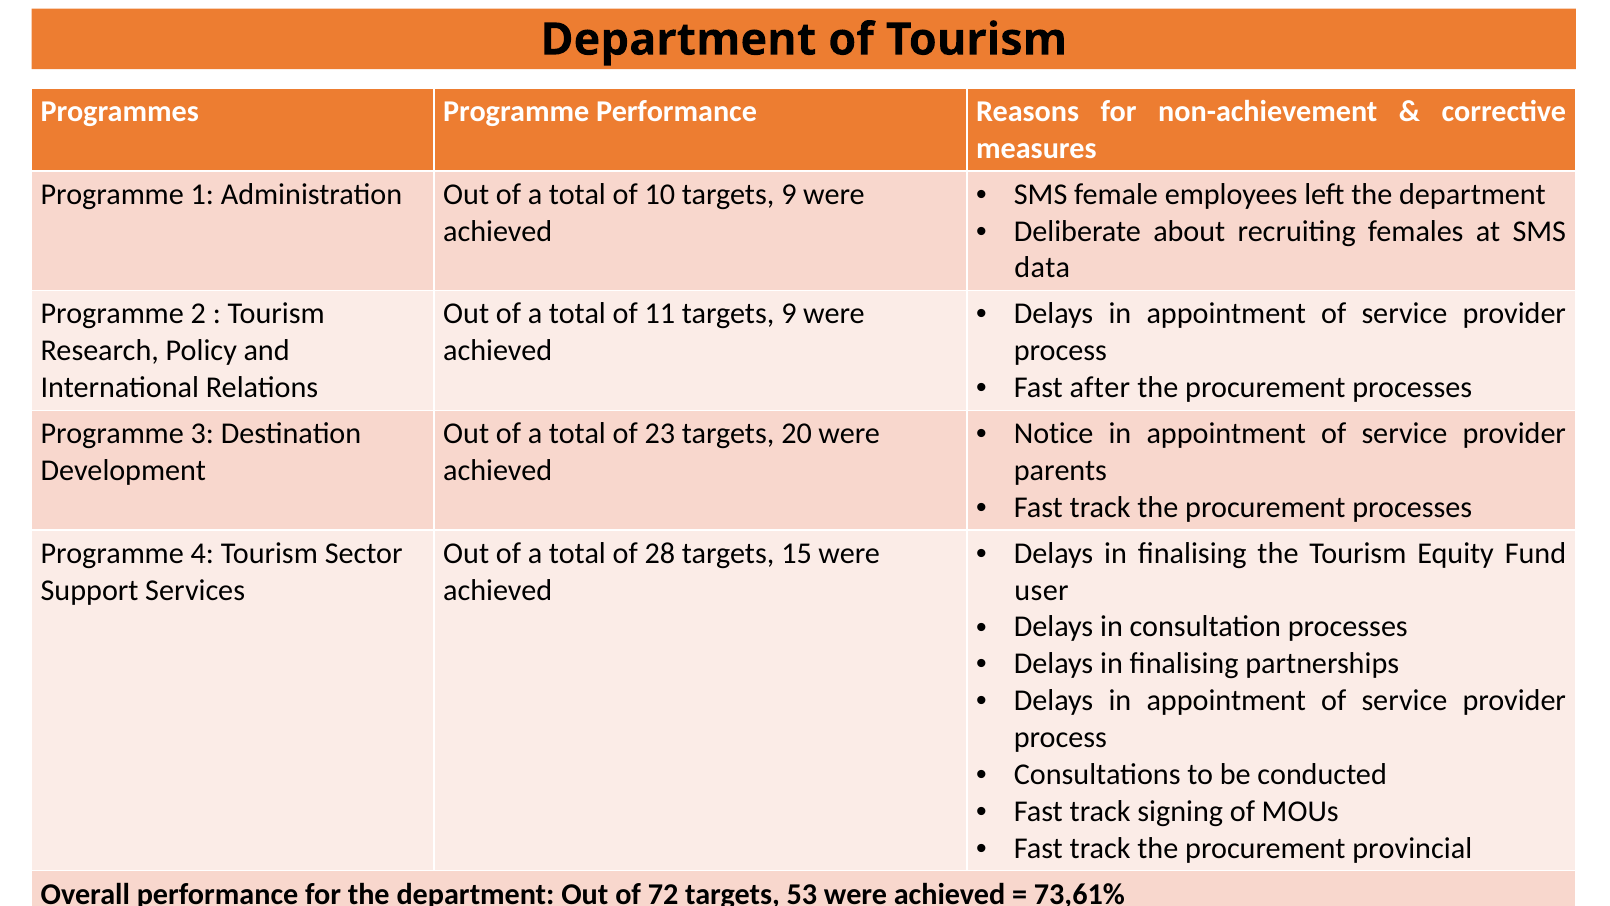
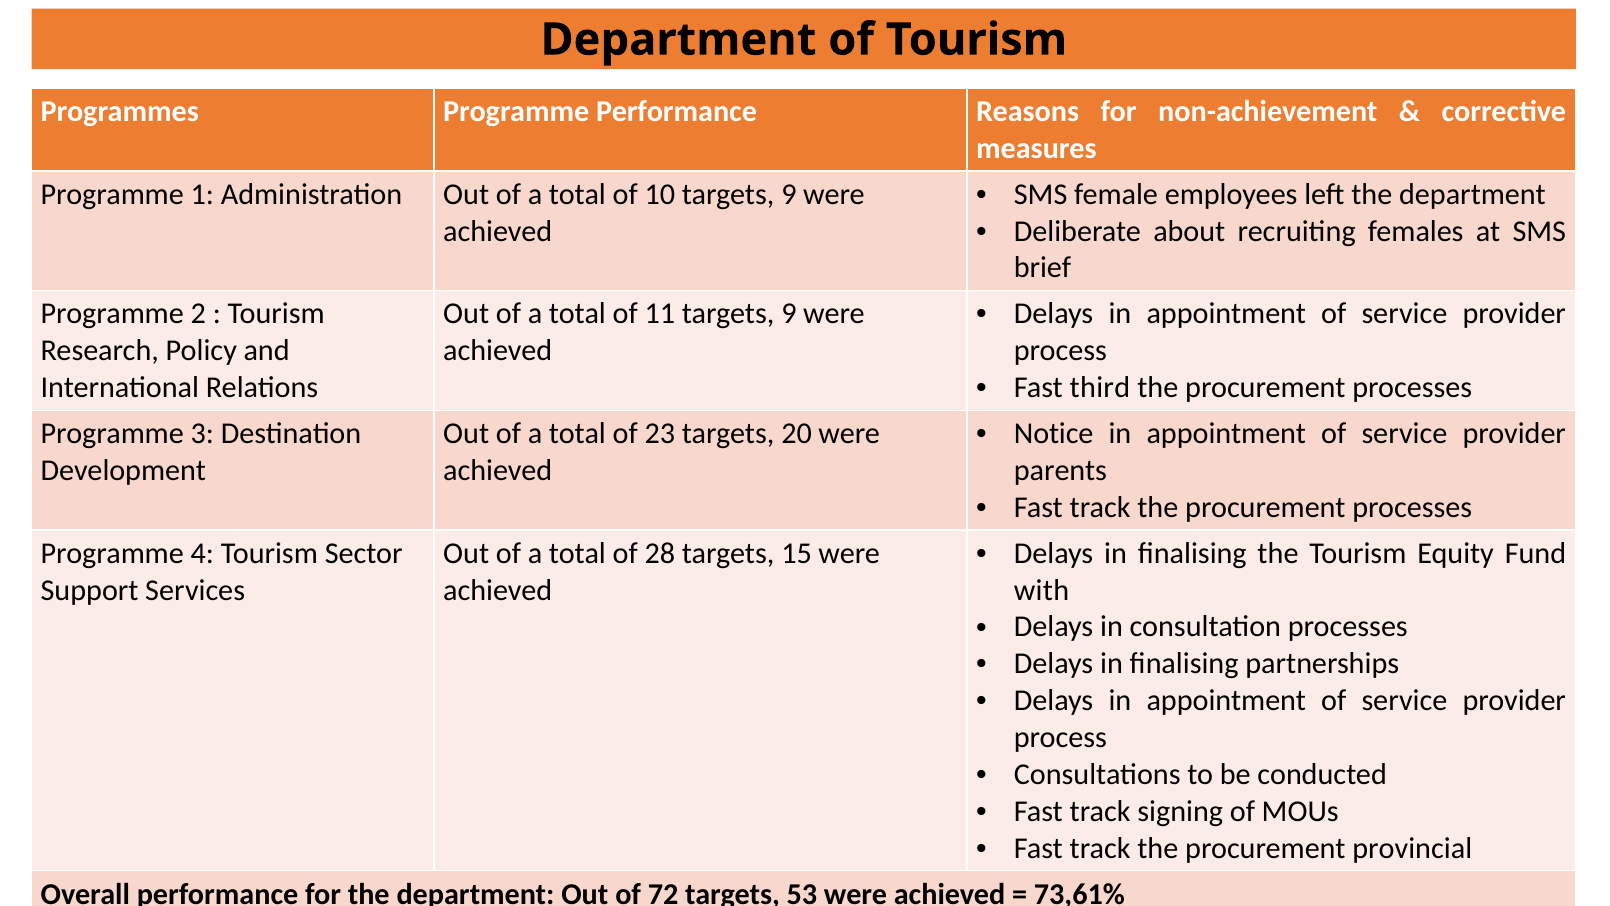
data: data -> brief
after: after -> third
user: user -> with
